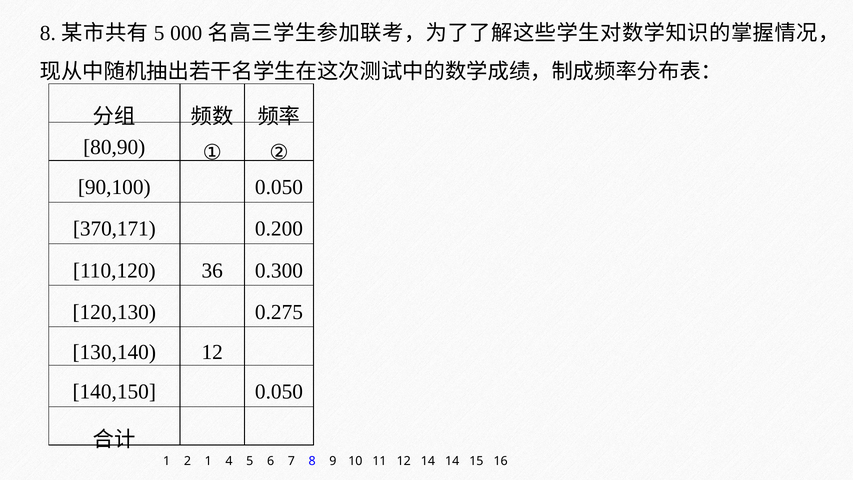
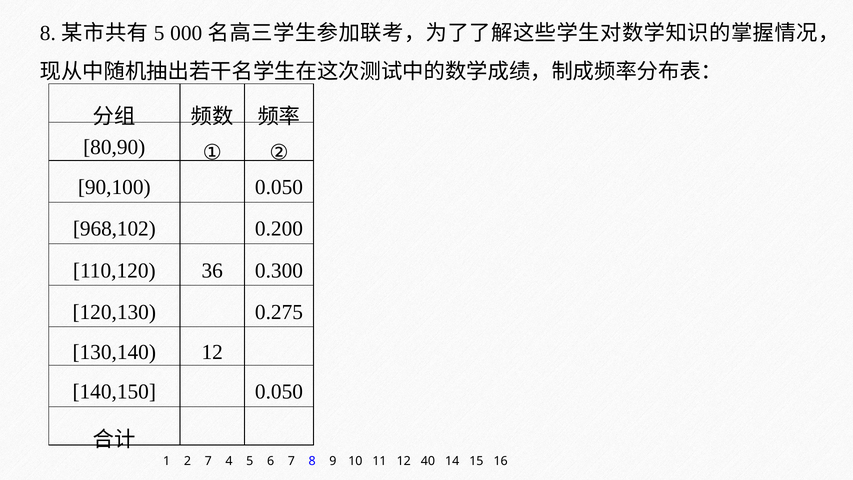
370,171: 370,171 -> 968,102
2 1: 1 -> 7
12 14: 14 -> 40
